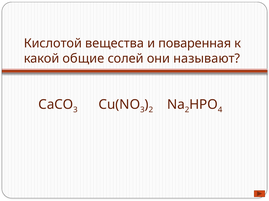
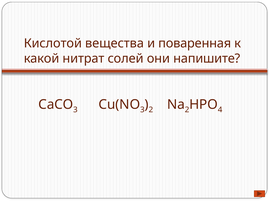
общие: общие -> нитрат
называют: называют -> напишите
